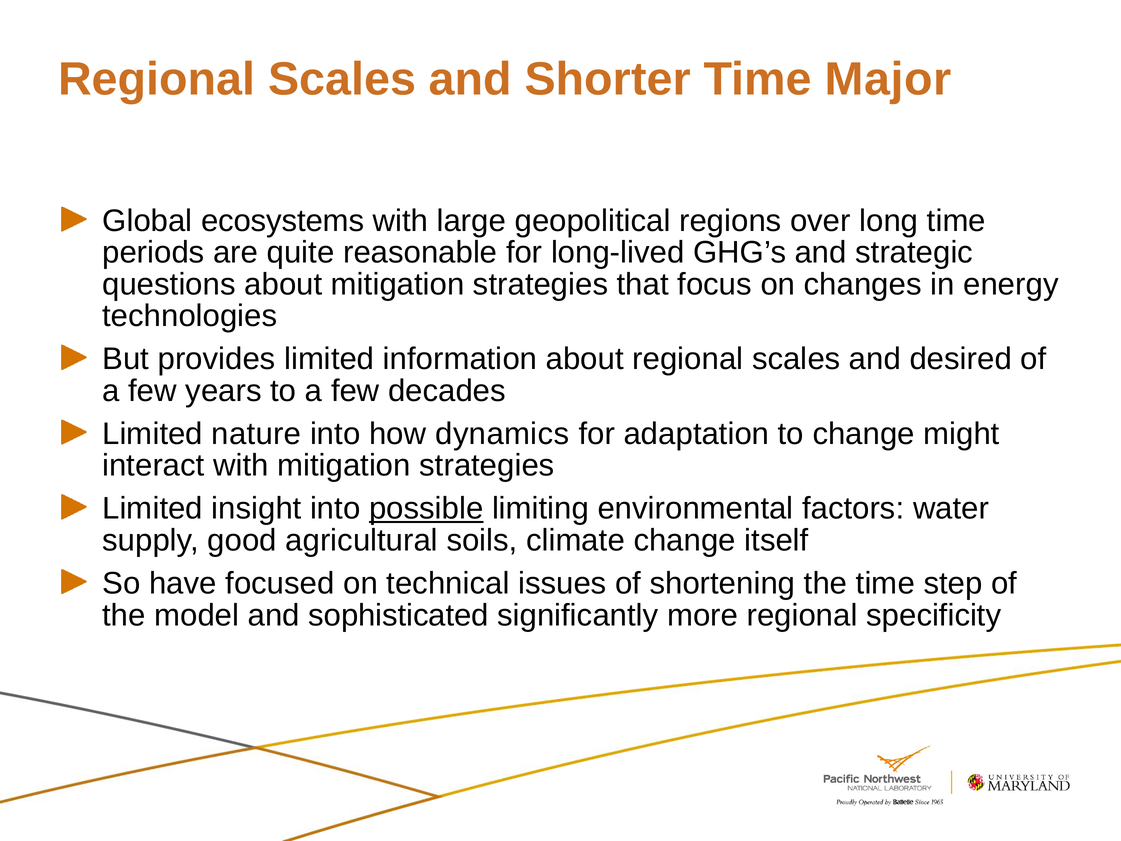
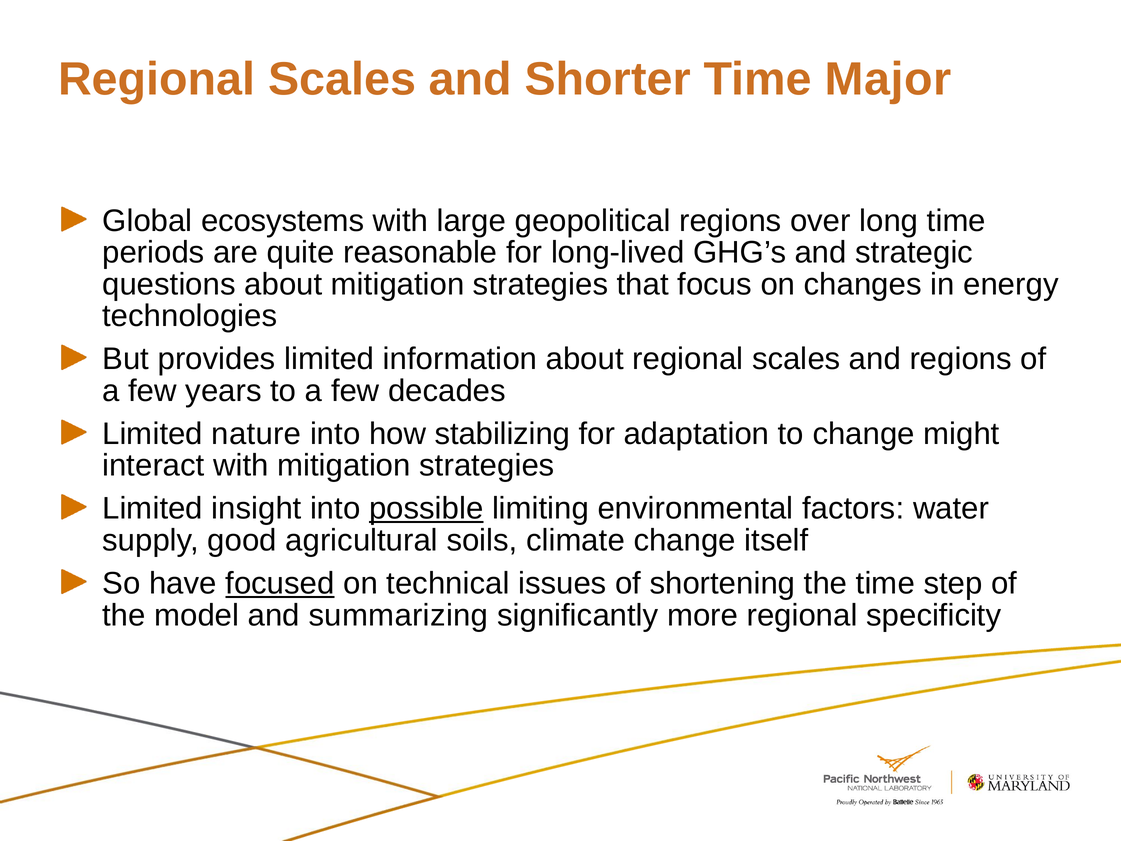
and desired: desired -> regions
dynamics: dynamics -> stabilizing
focused underline: none -> present
sophisticated: sophisticated -> summarizing
